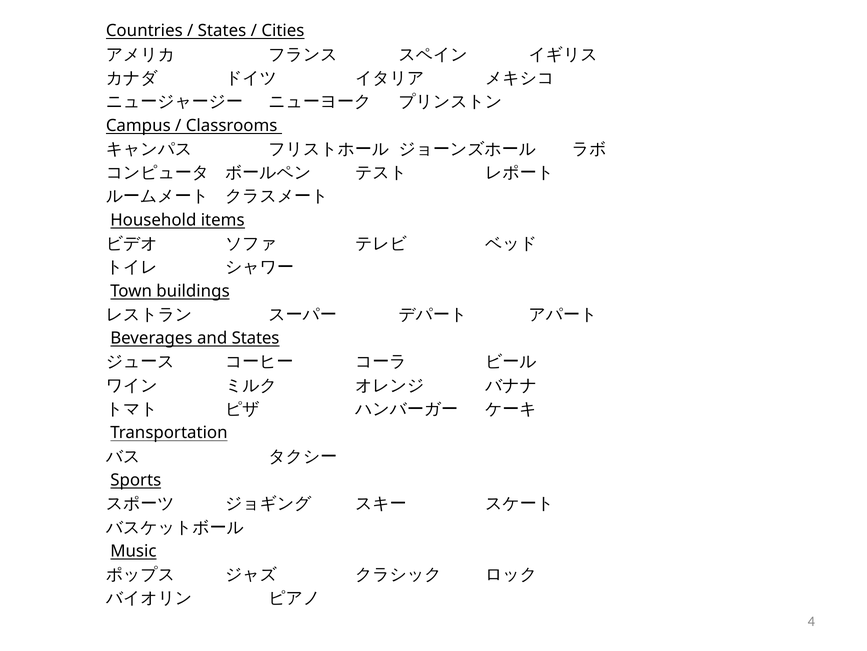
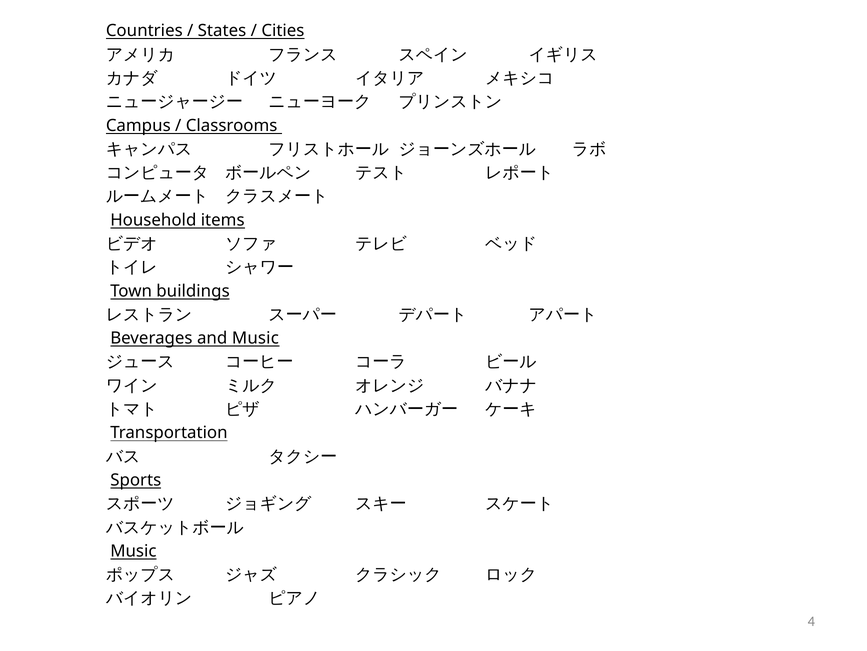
and States: States -> Music
